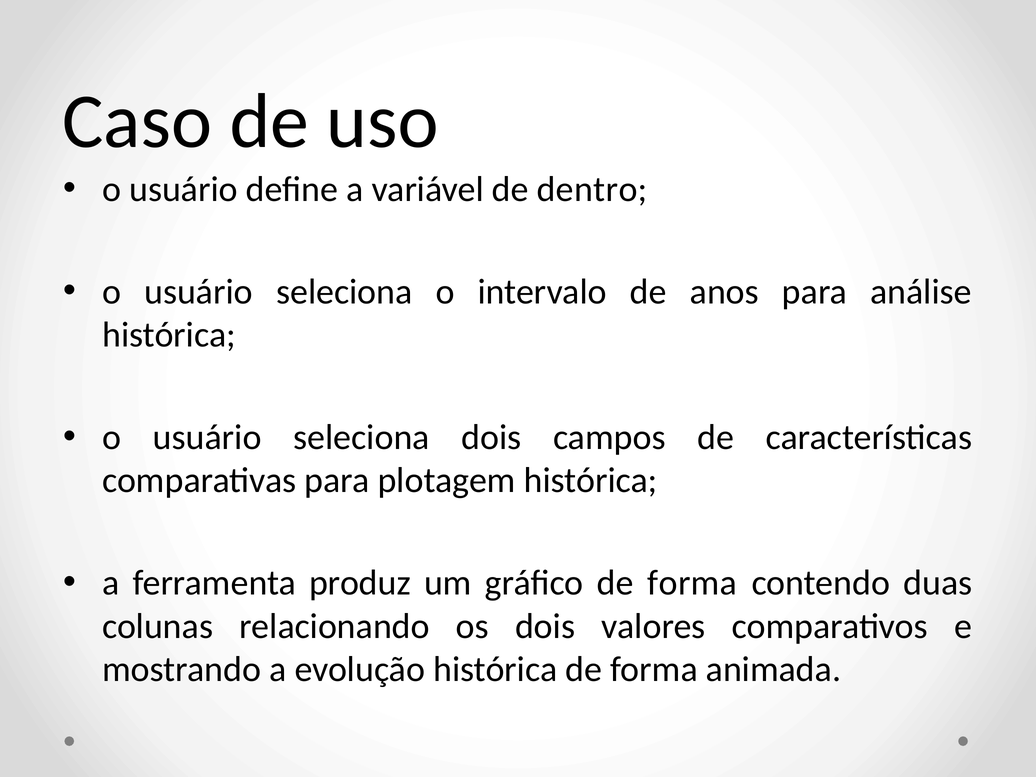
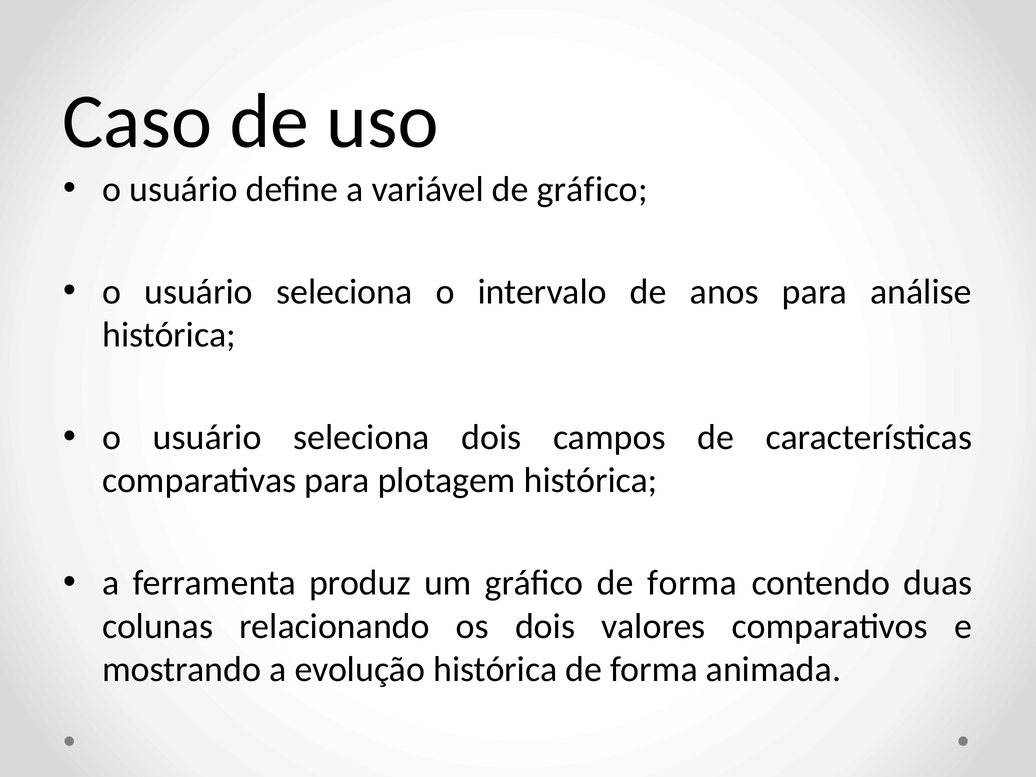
de dentro: dentro -> gráfico
